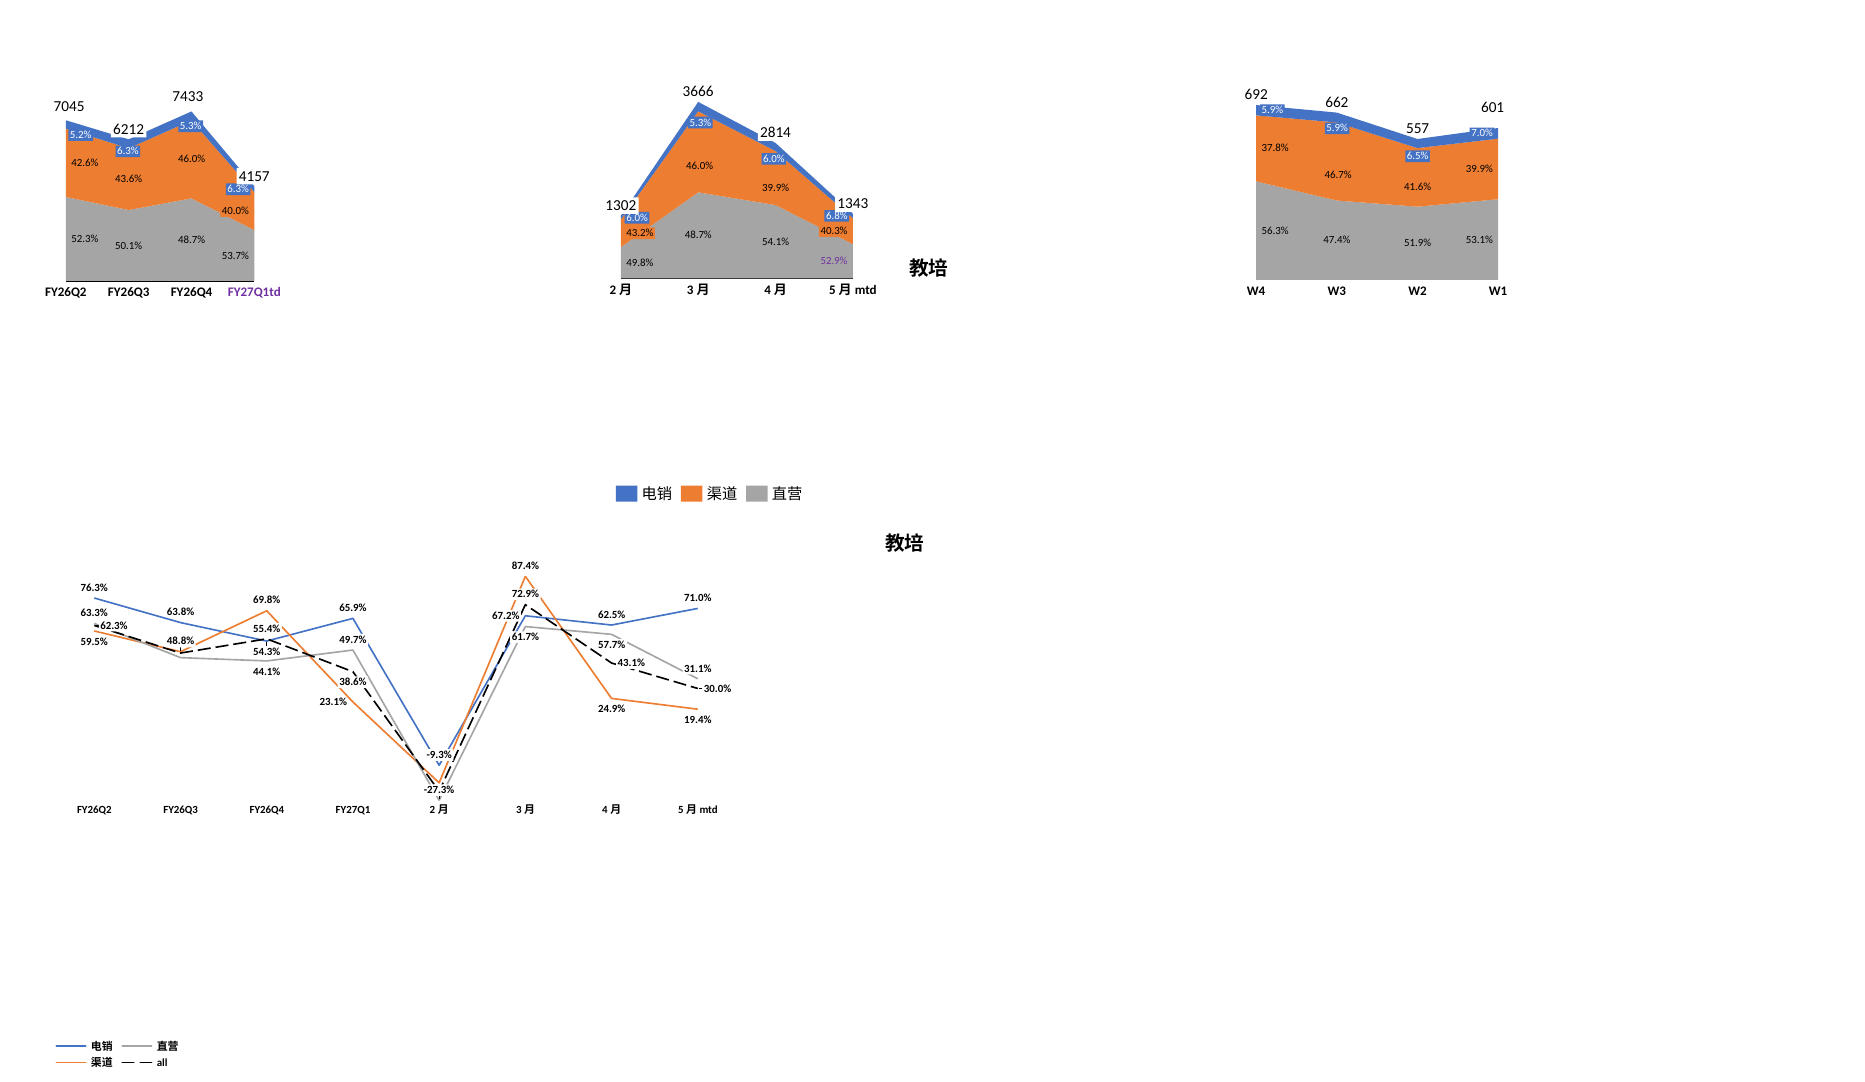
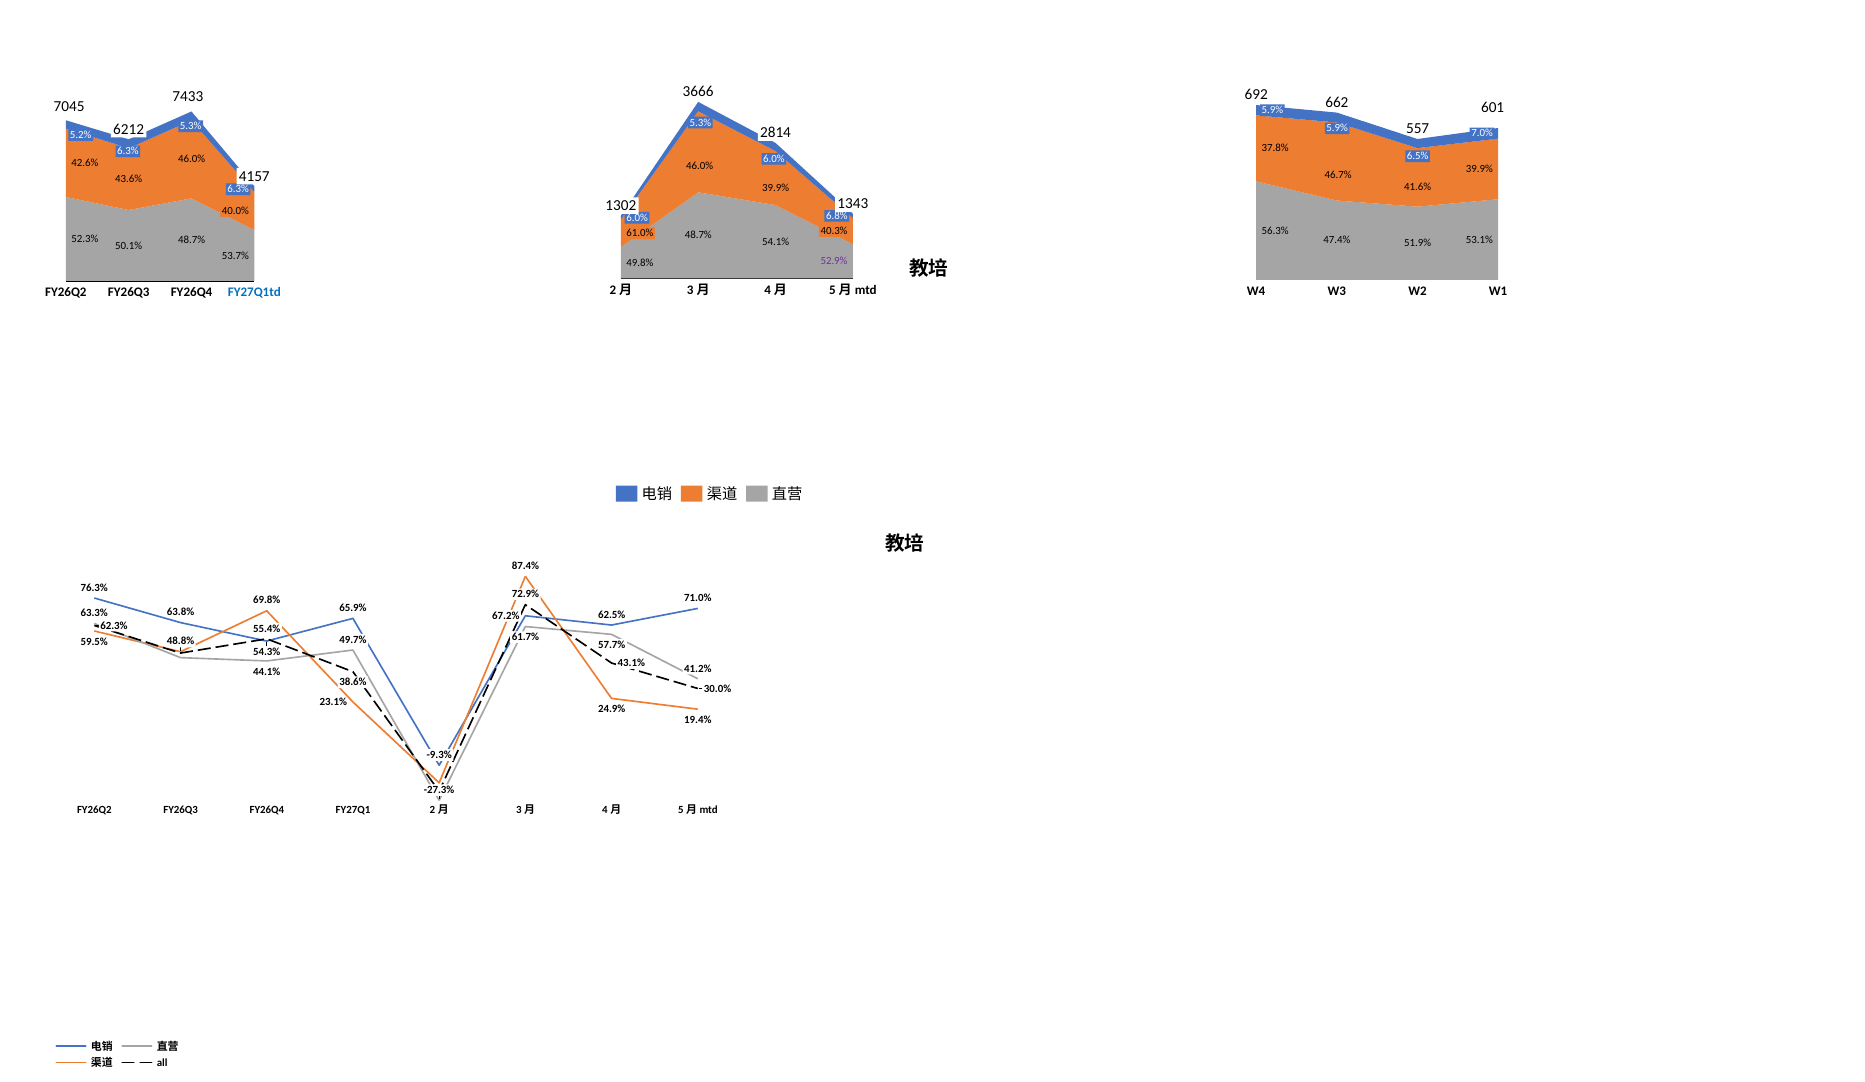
43.2%: 43.2% -> 61.0%
FY27Q1td colour: purple -> blue
31.1%: 31.1% -> 41.2%
